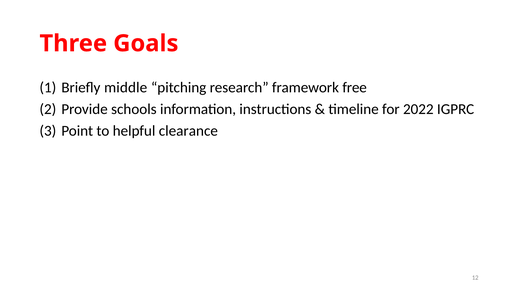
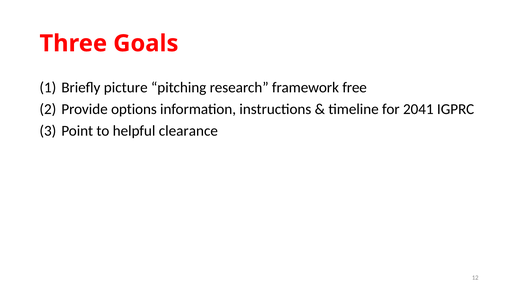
middle: middle -> picture
schools: schools -> options
2022: 2022 -> 2041
